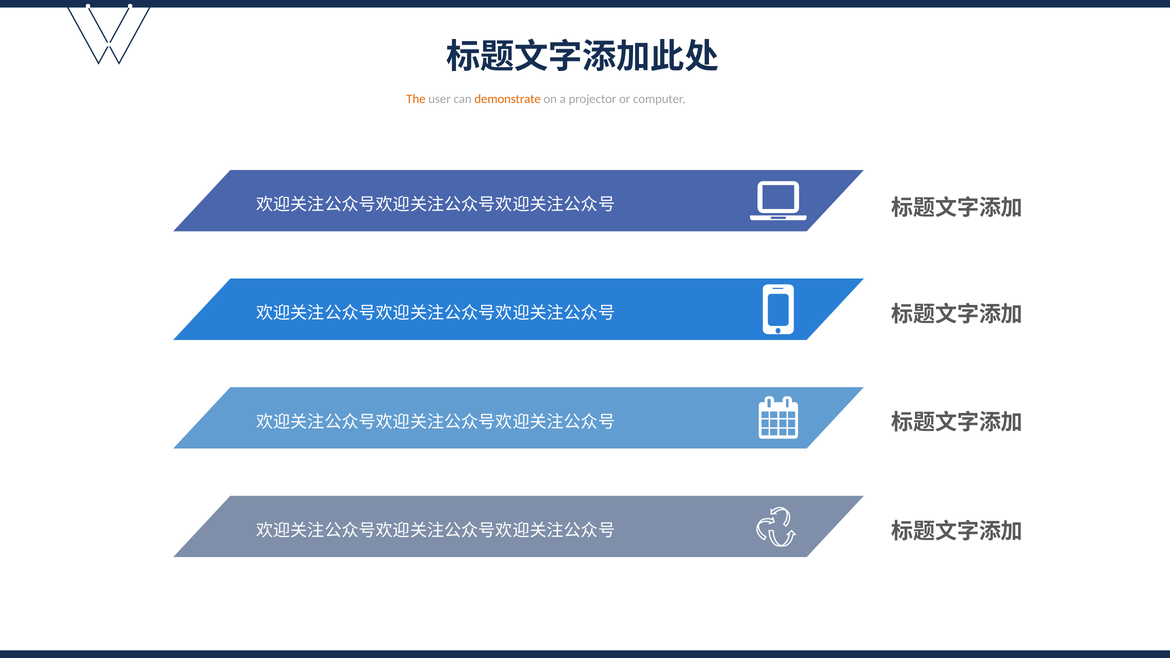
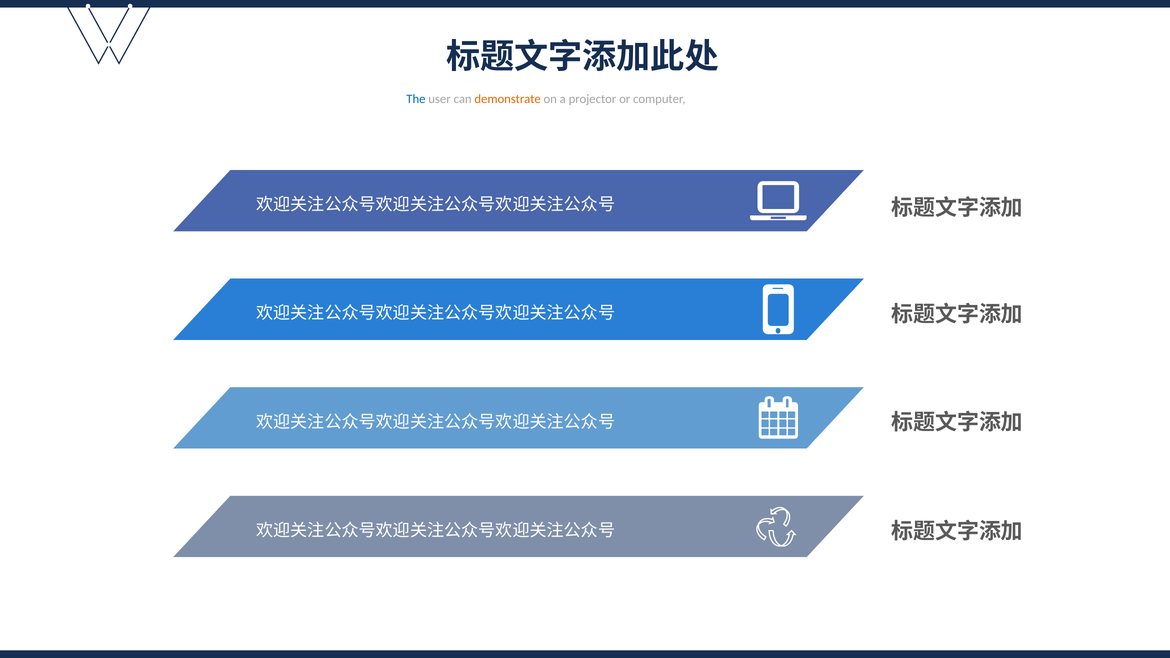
The colour: orange -> blue
